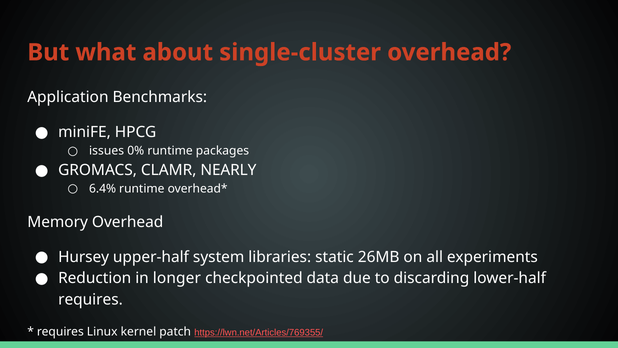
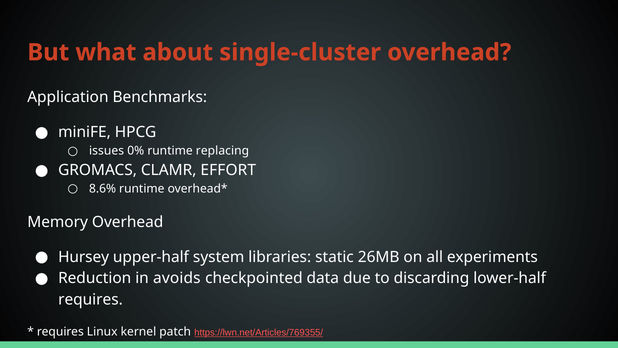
packages: packages -> replacing
NEARLY: NEARLY -> EFFORT
6.4%: 6.4% -> 8.6%
longer: longer -> avoids
